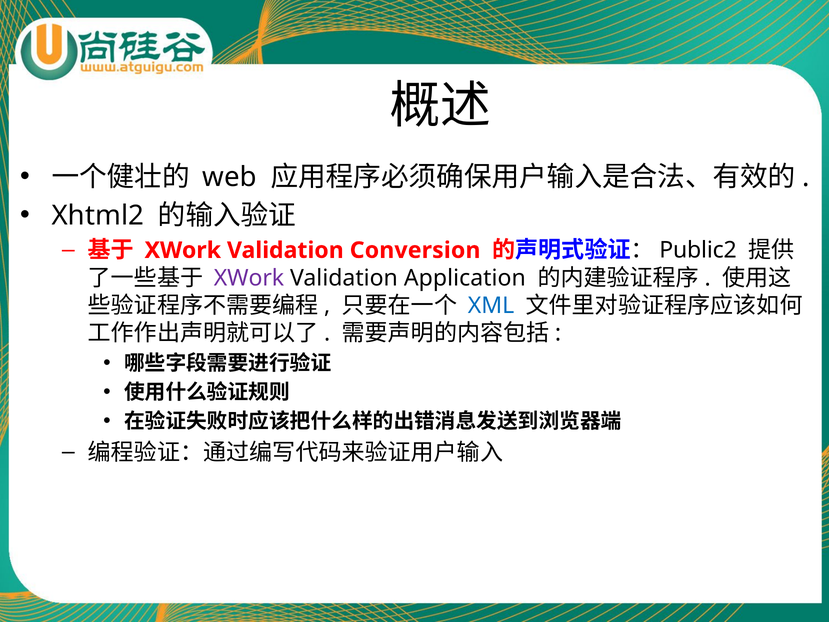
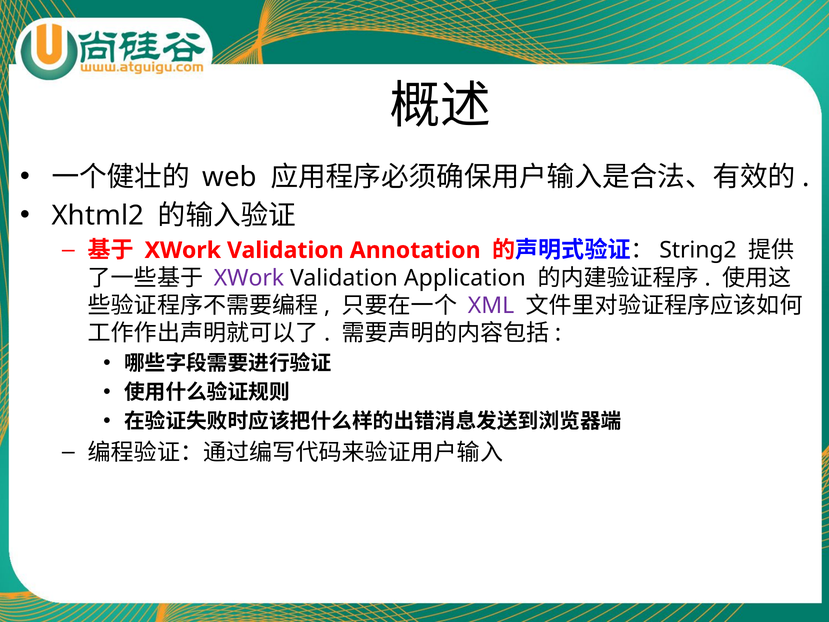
Conversion: Conversion -> Annotation
Public2: Public2 -> String2
XML colour: blue -> purple
